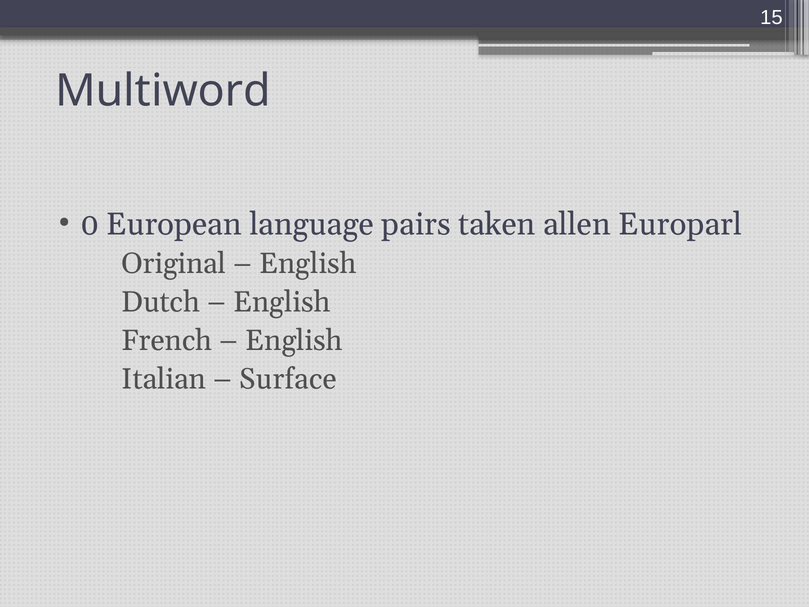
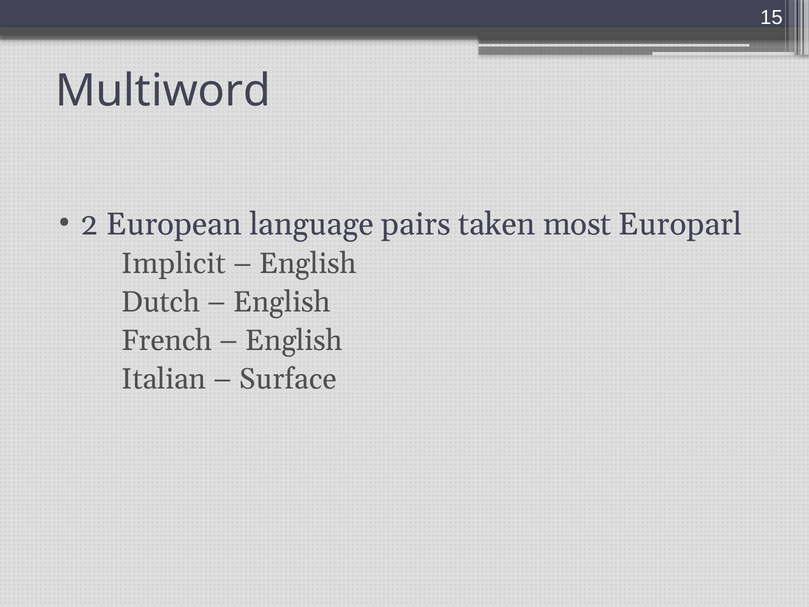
0: 0 -> 2
allen: allen -> most
Original: Original -> Implicit
